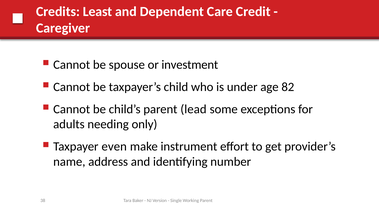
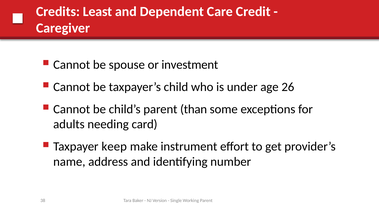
82: 82 -> 26
lead: lead -> than
only: only -> card
even: even -> keep
